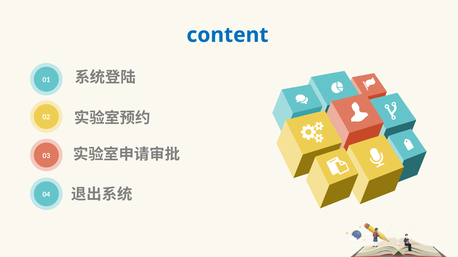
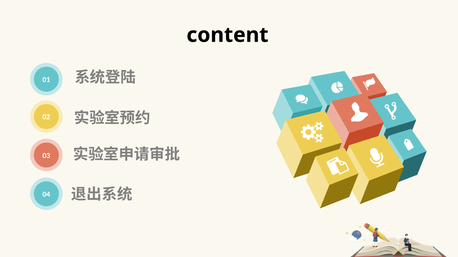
content colour: blue -> black
